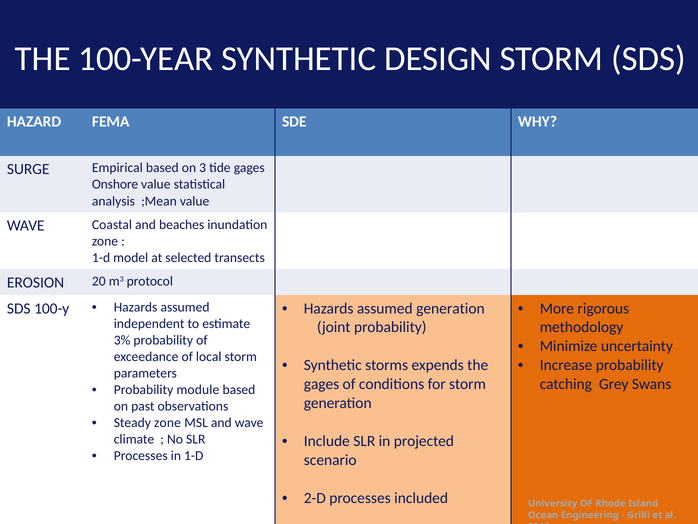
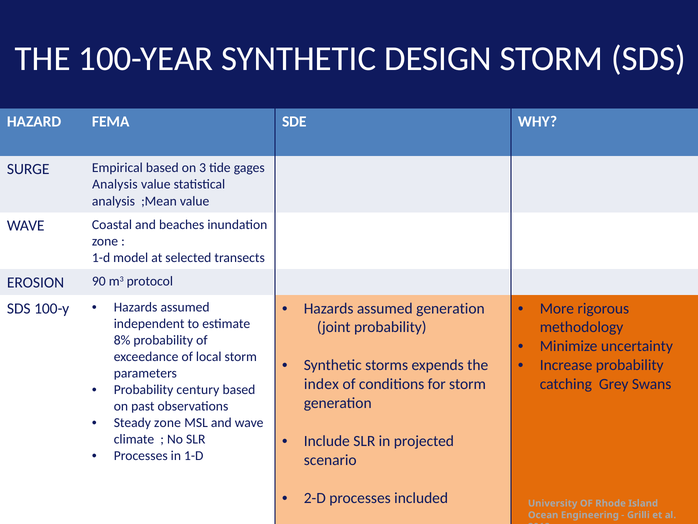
Onshore at (115, 184): Onshore -> Analysis
20: 20 -> 90
3%: 3% -> 8%
gages at (322, 384): gages -> index
module: module -> century
